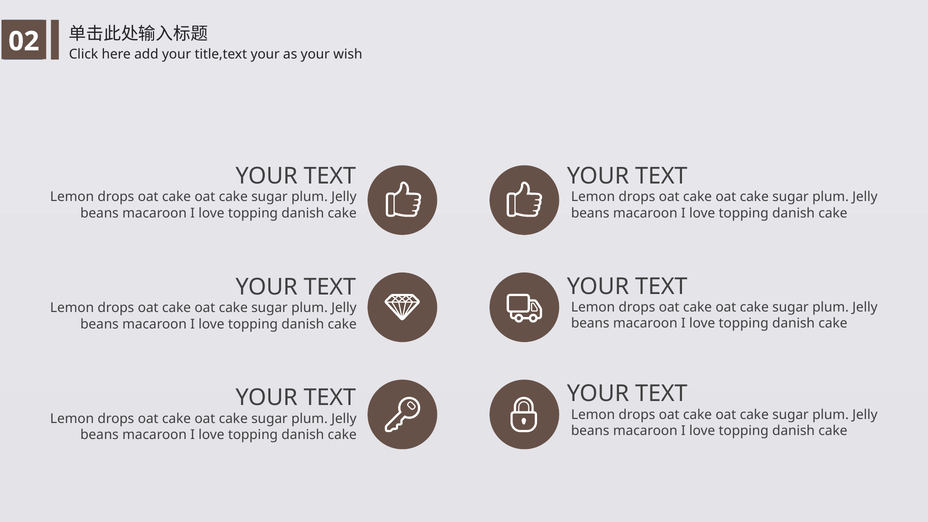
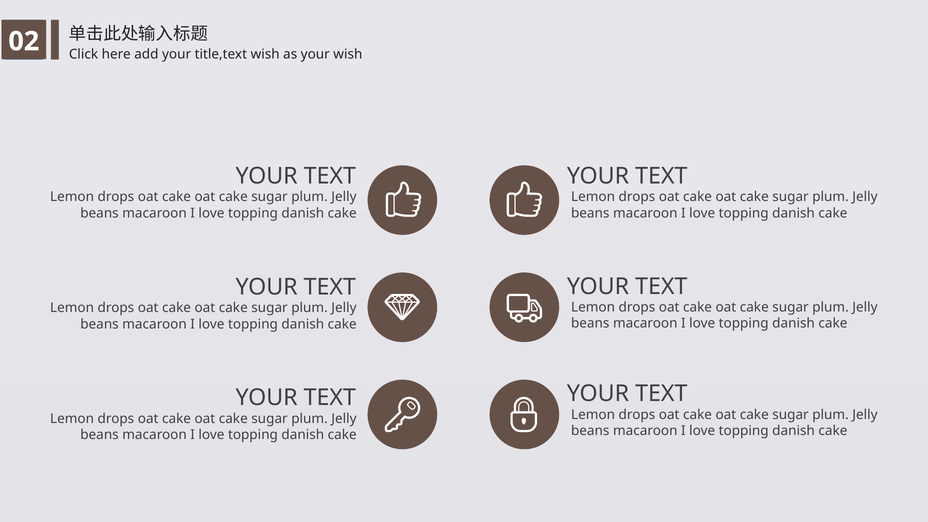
title,text your: your -> wish
